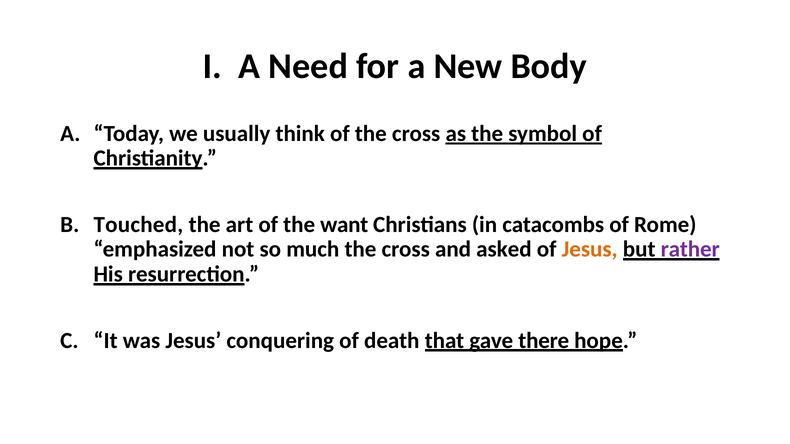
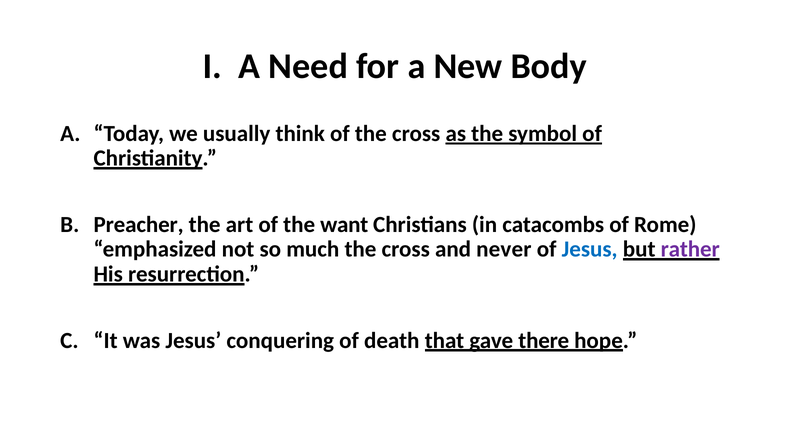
Touched: Touched -> Preacher
asked: asked -> never
Jesus at (590, 250) colour: orange -> blue
